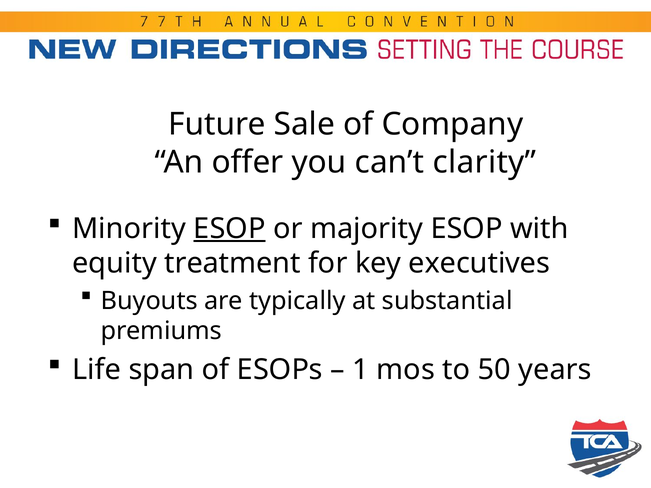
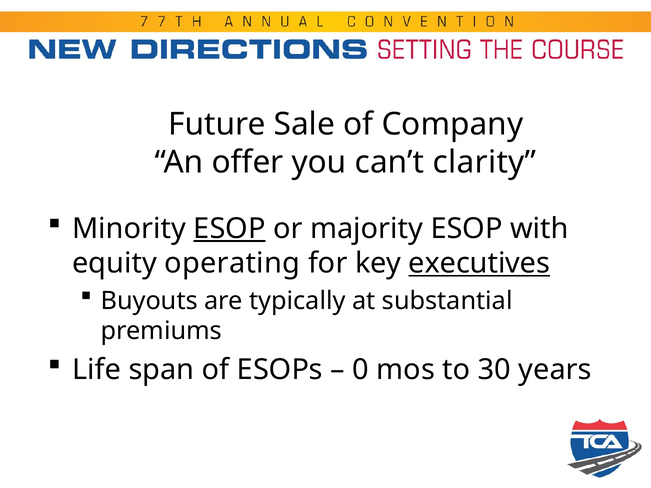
treatment: treatment -> operating
executives underline: none -> present
1: 1 -> 0
50: 50 -> 30
